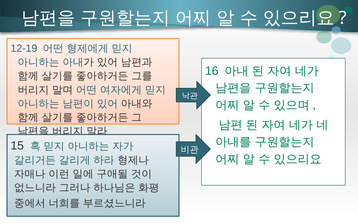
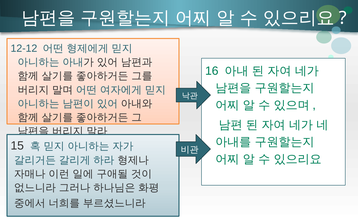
12-19: 12-19 -> 12-12
